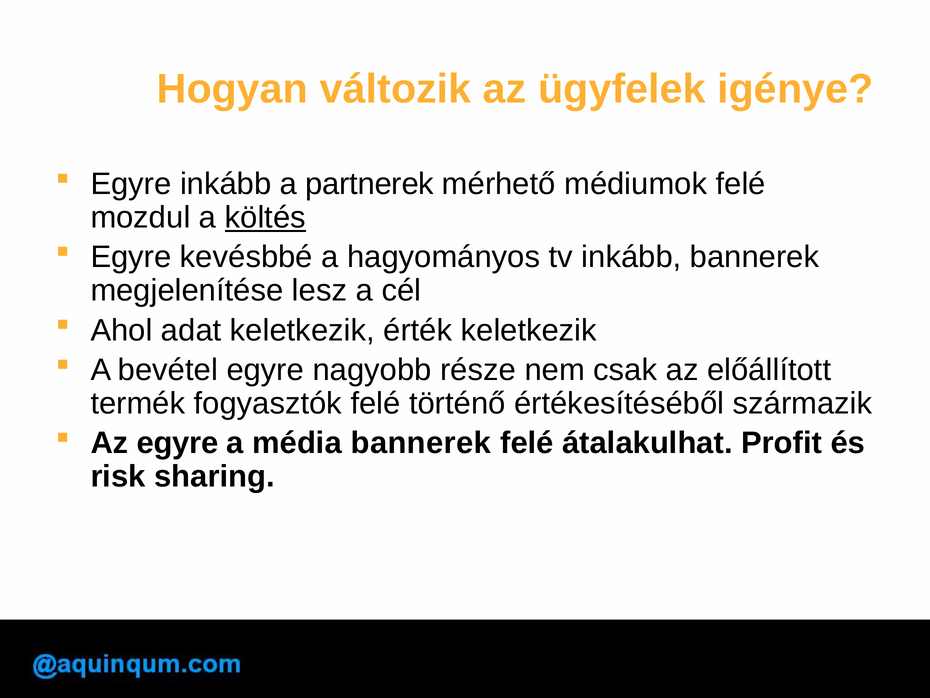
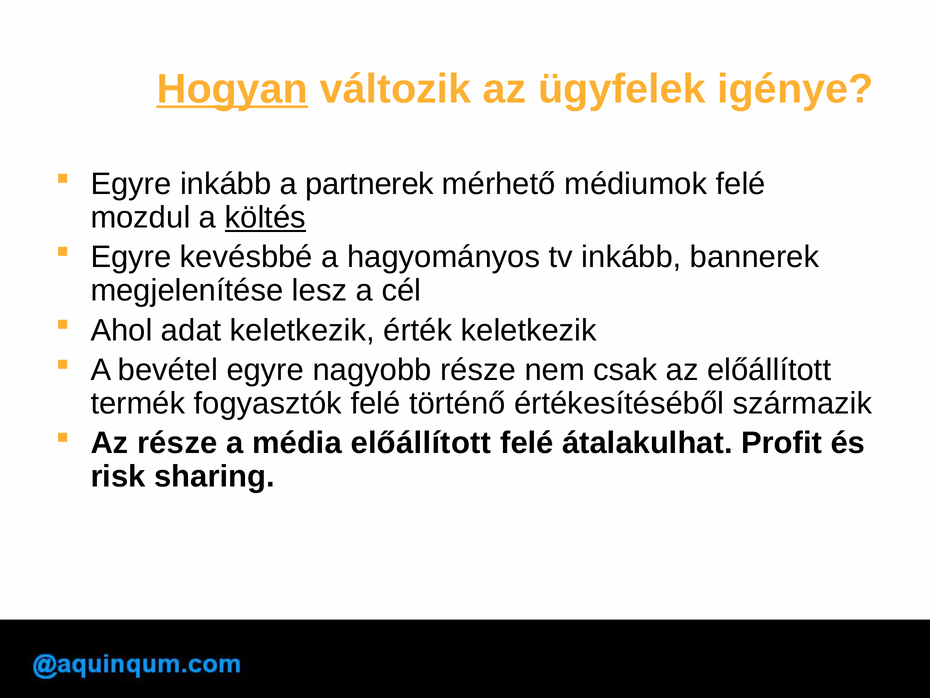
Hogyan underline: none -> present
Az egyre: egyre -> része
média bannerek: bannerek -> előállított
